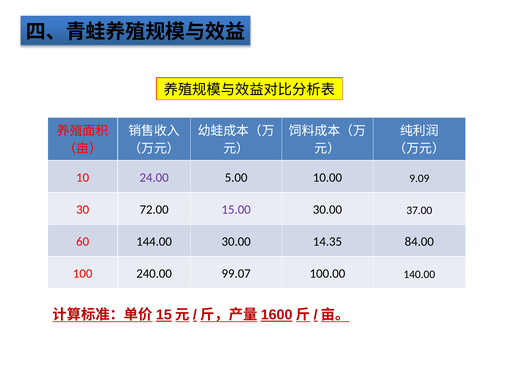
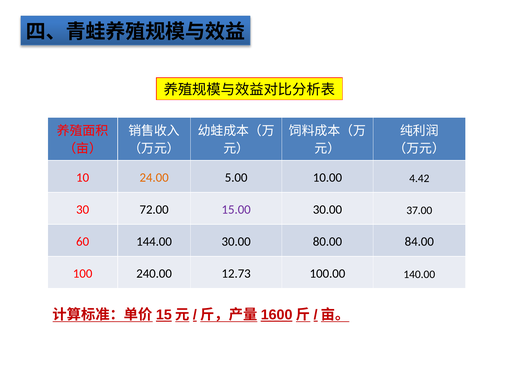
24.00 colour: purple -> orange
9.09: 9.09 -> 4.42
14.35: 14.35 -> 80.00
99.07: 99.07 -> 12.73
